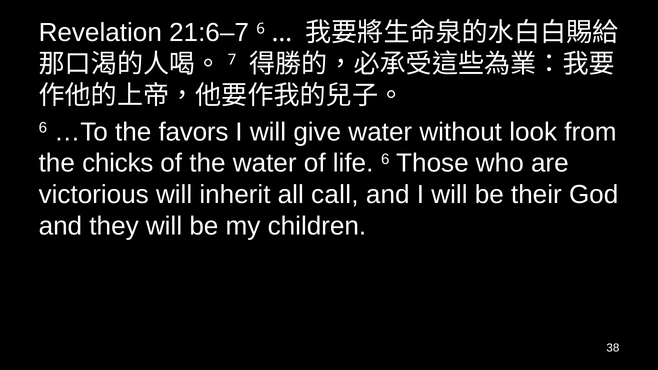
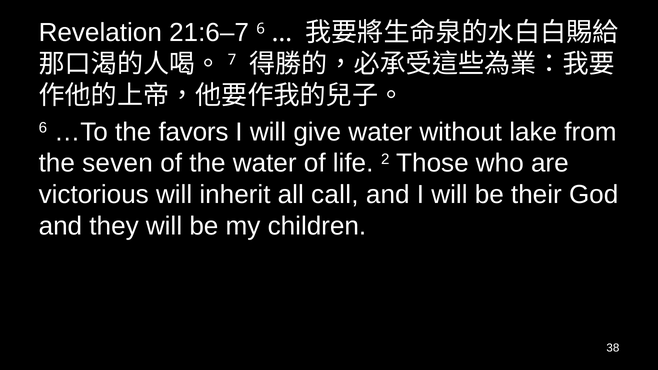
look: look -> lake
chicks: chicks -> seven
life 6: 6 -> 2
